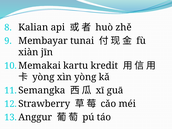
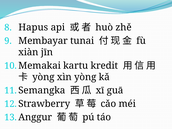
Kalian: Kalian -> Hapus
